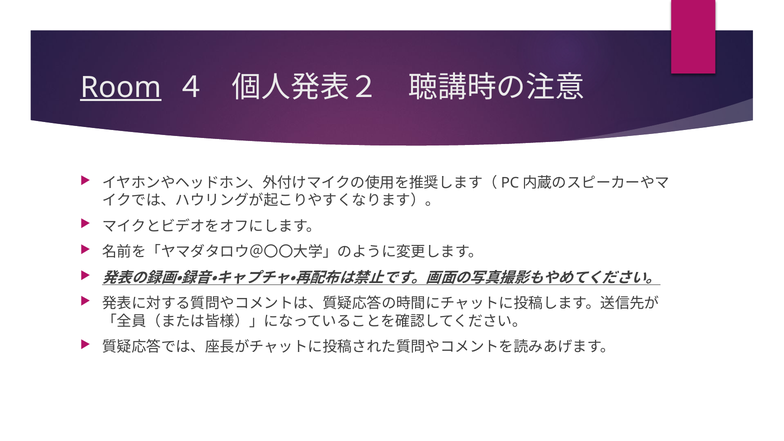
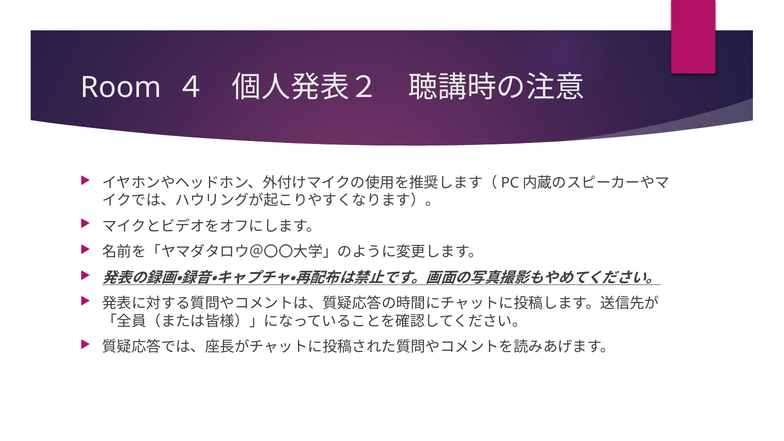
Room underline: present -> none
